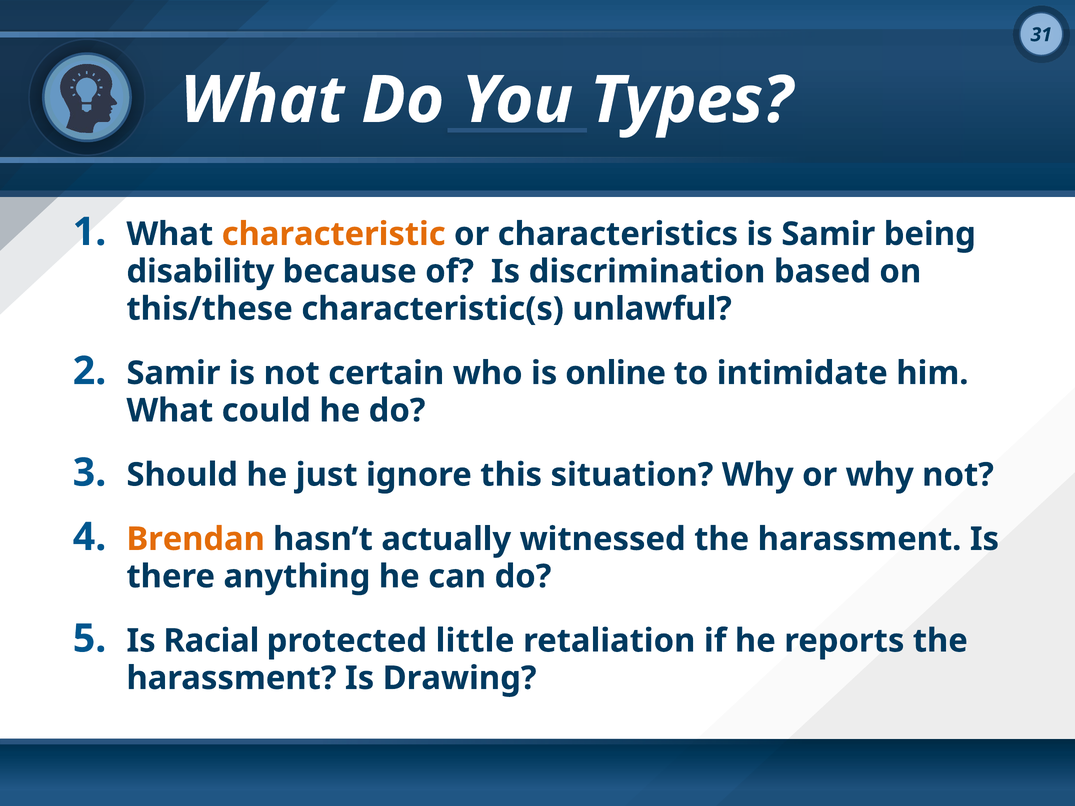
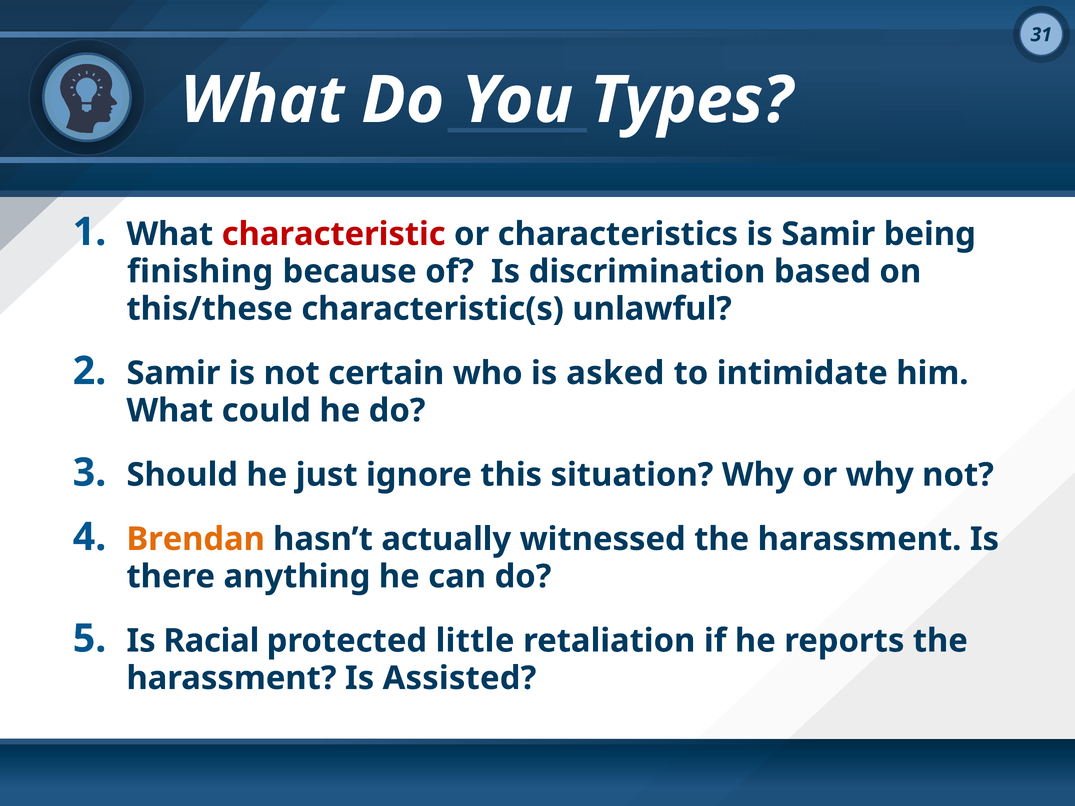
characteristic colour: orange -> red
disability: disability -> finishing
online: online -> asked
Drawing: Drawing -> Assisted
